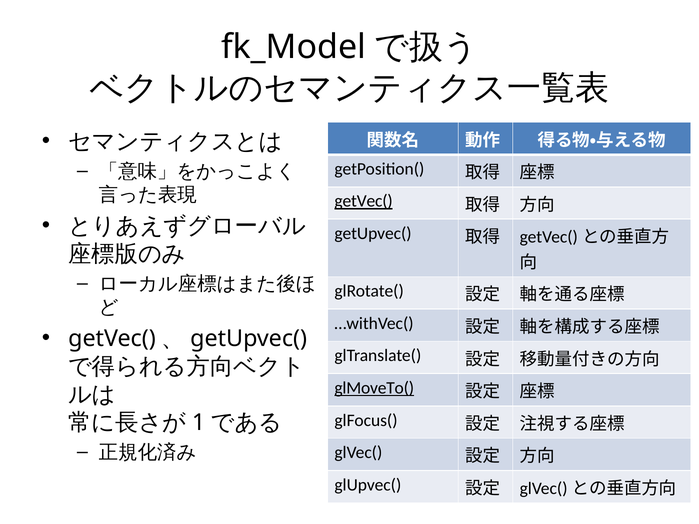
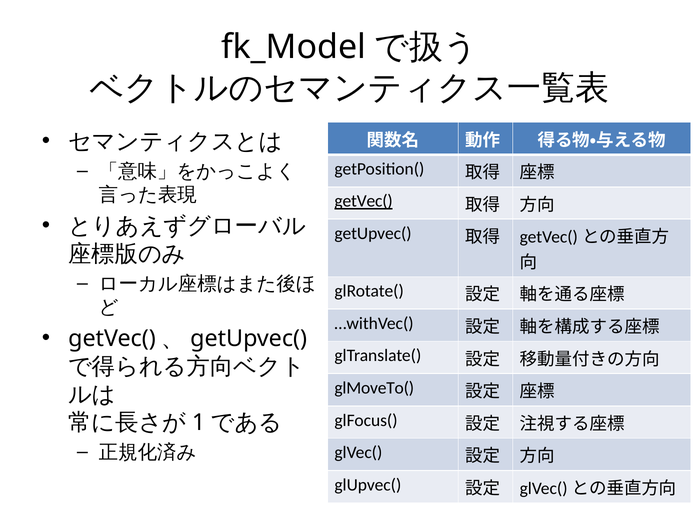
glMoveTo( underline: present -> none
